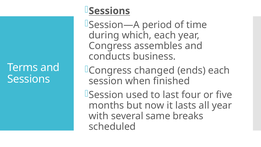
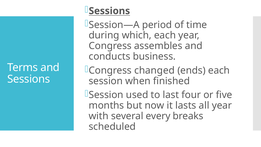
same: same -> every
